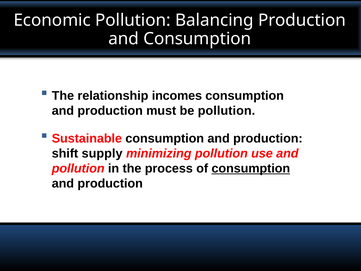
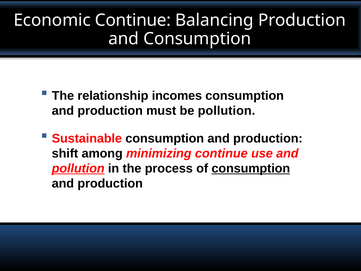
Economic Pollution: Pollution -> Continue
supply: supply -> among
minimizing pollution: pollution -> continue
pollution at (78, 168) underline: none -> present
